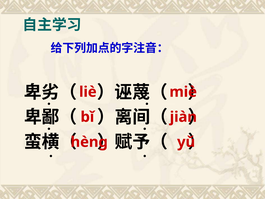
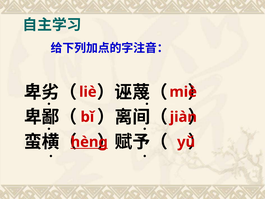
hèng underline: none -> present
